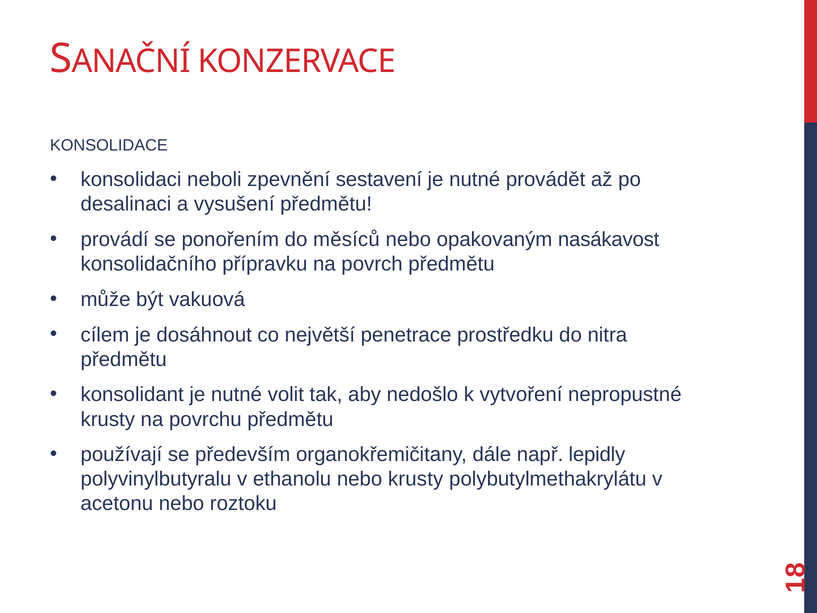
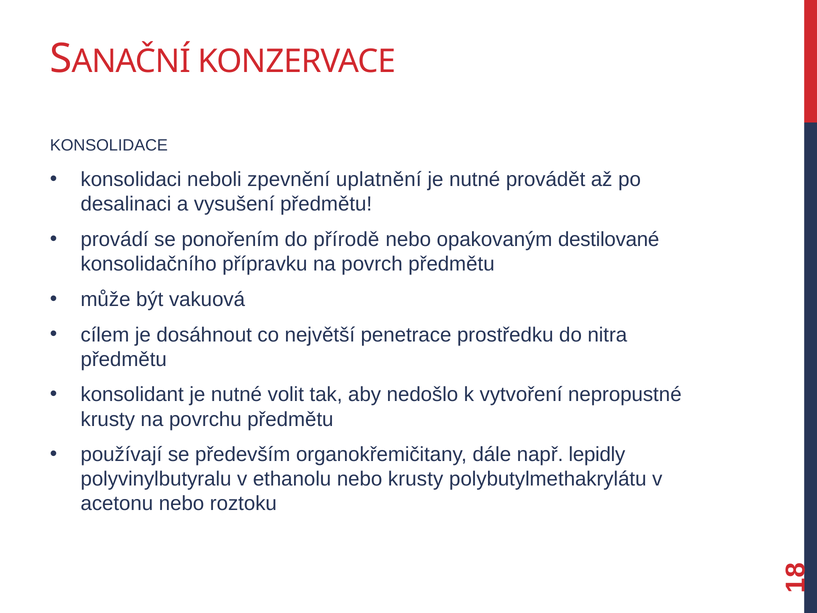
sestavení: sestavení -> uplatnění
měsíců: měsíců -> přírodě
nasákavost: nasákavost -> destilované
